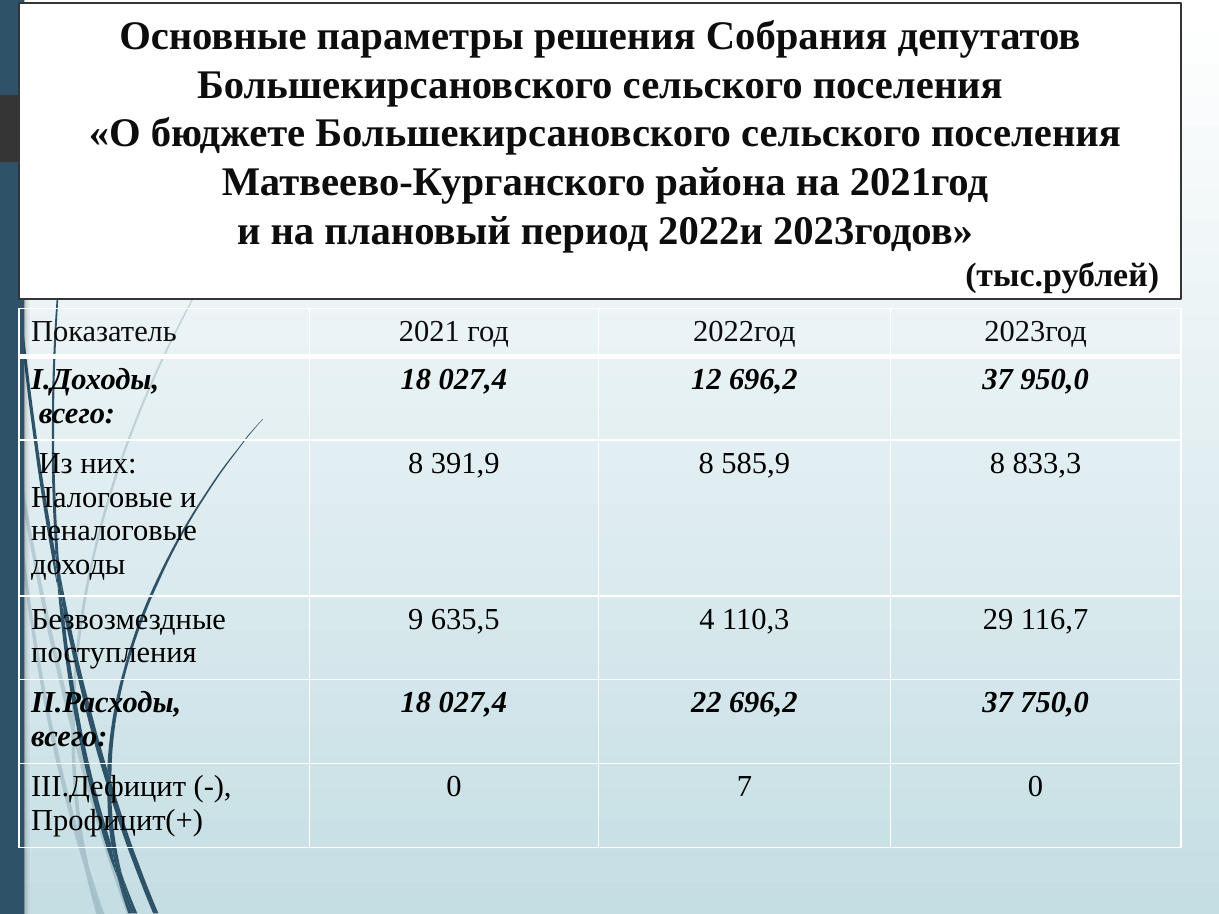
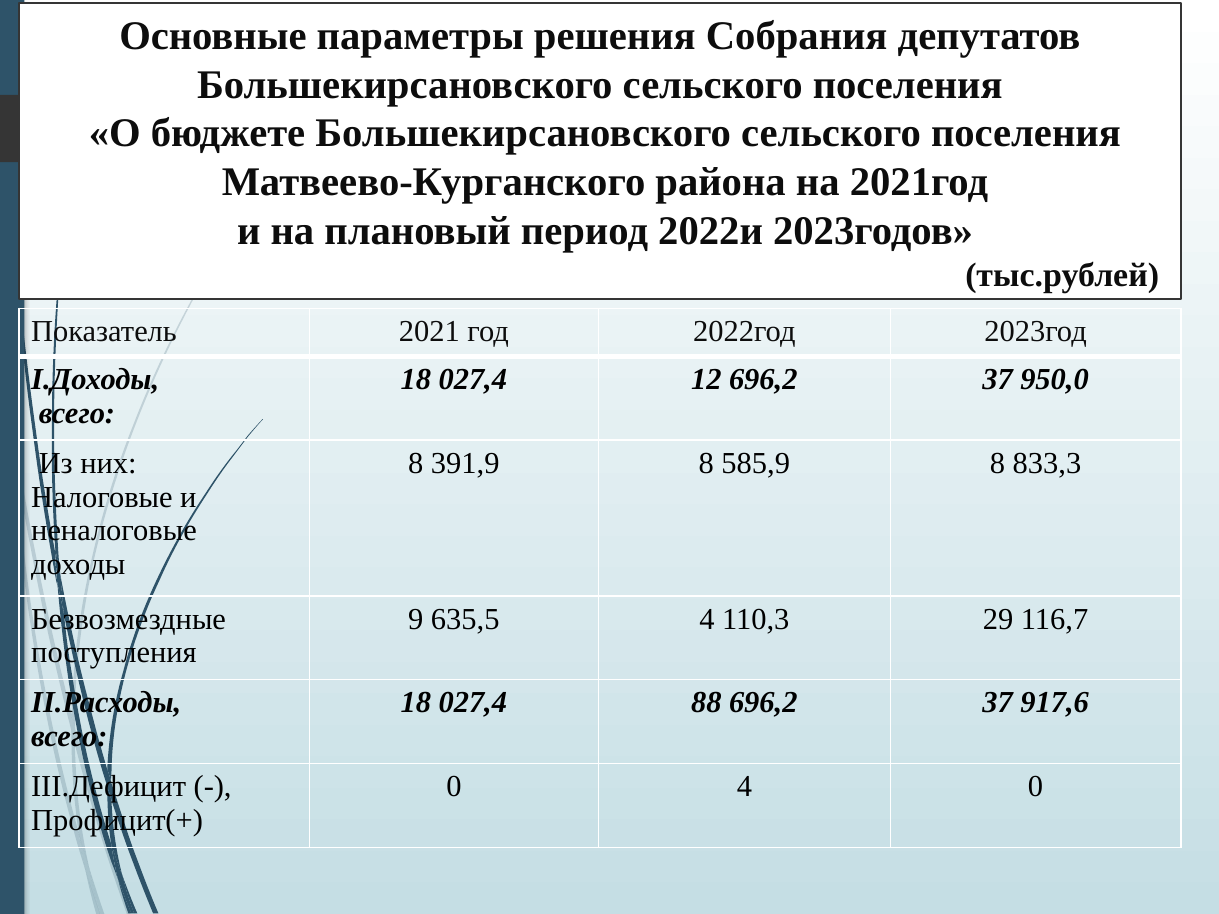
22: 22 -> 88
750,0: 750,0 -> 917,6
0 7: 7 -> 4
